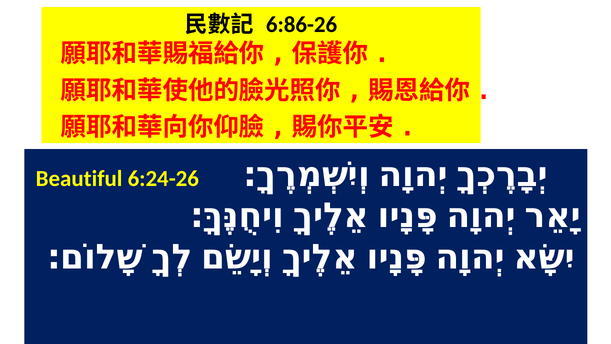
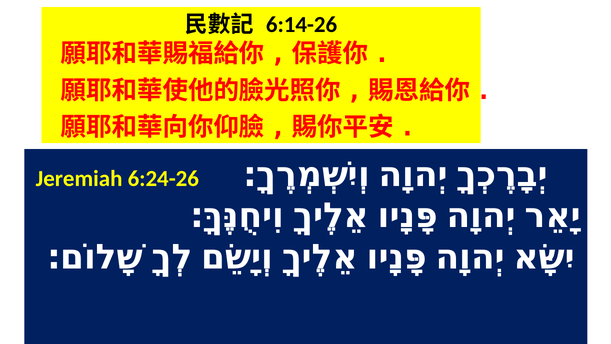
6:86-26: 6:86-26 -> 6:14-26
Beautiful: Beautiful -> Jeremiah
